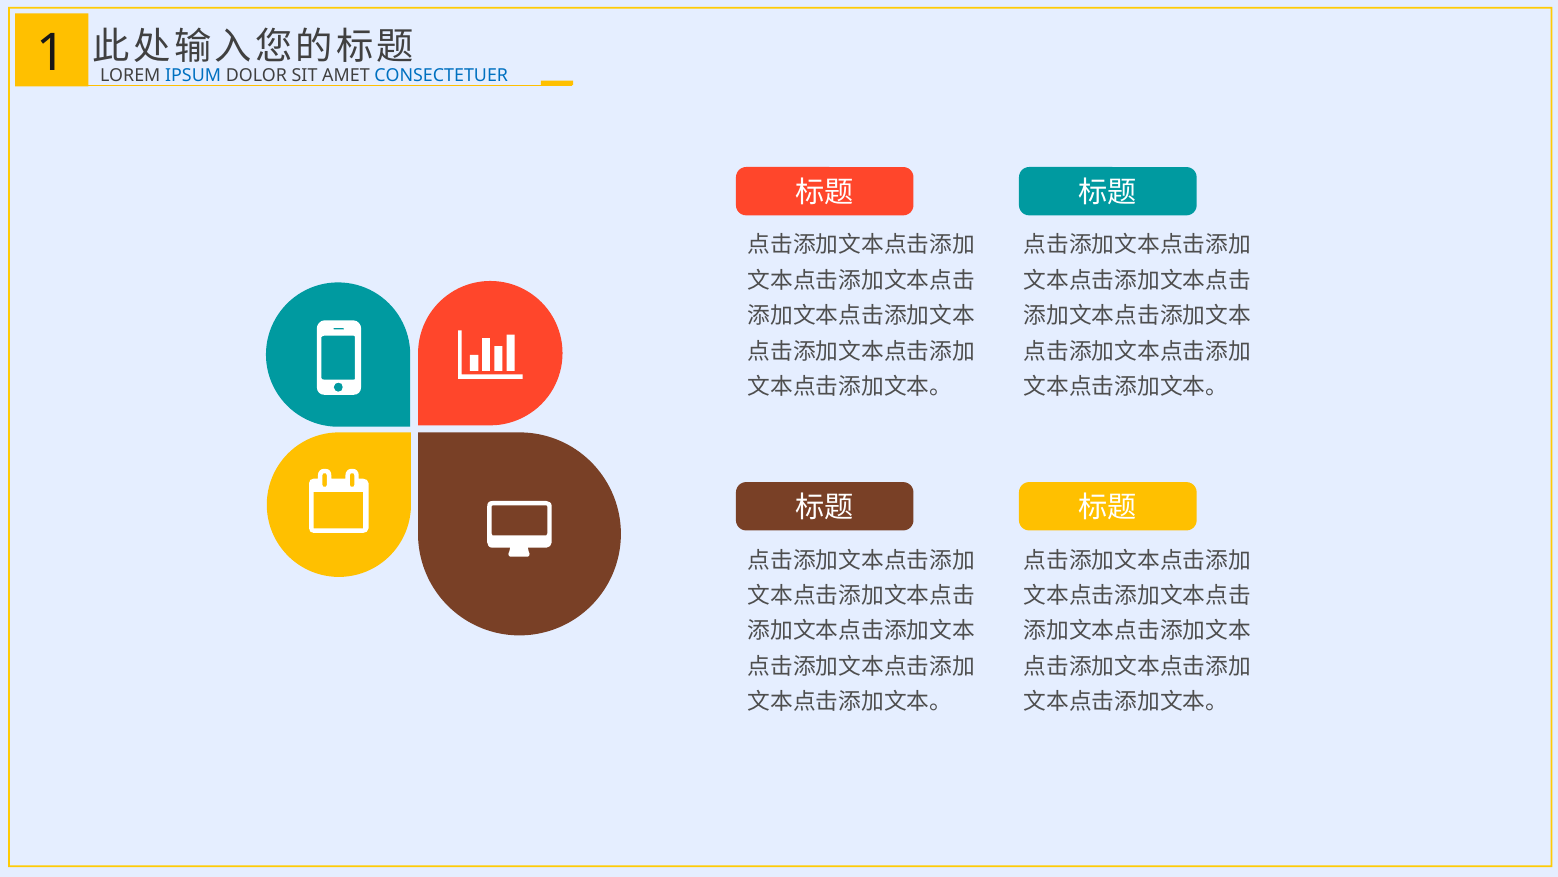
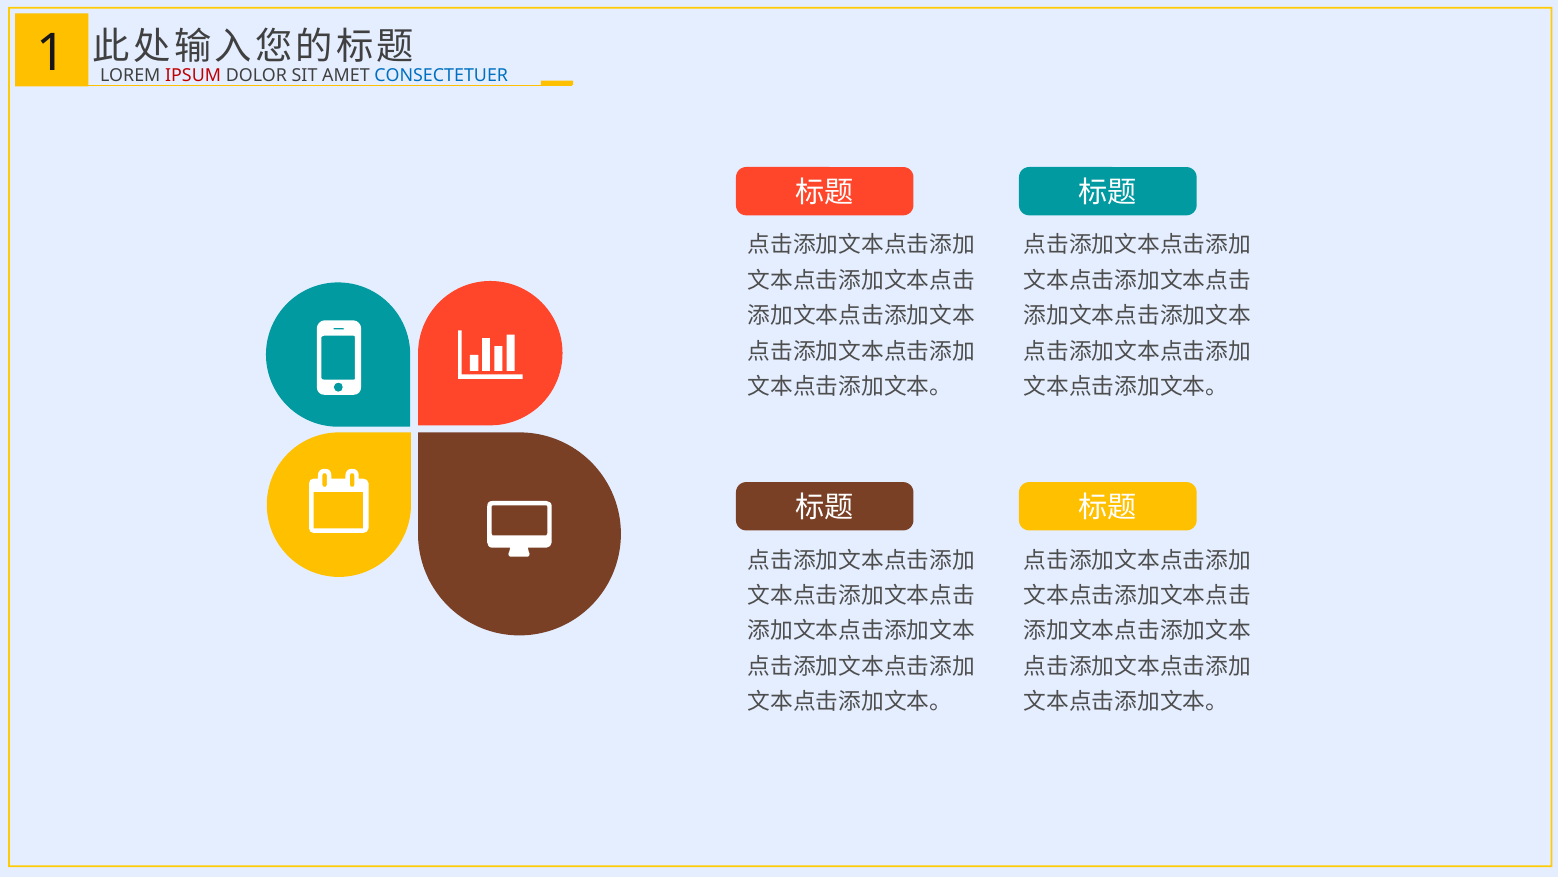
IPSUM colour: blue -> red
